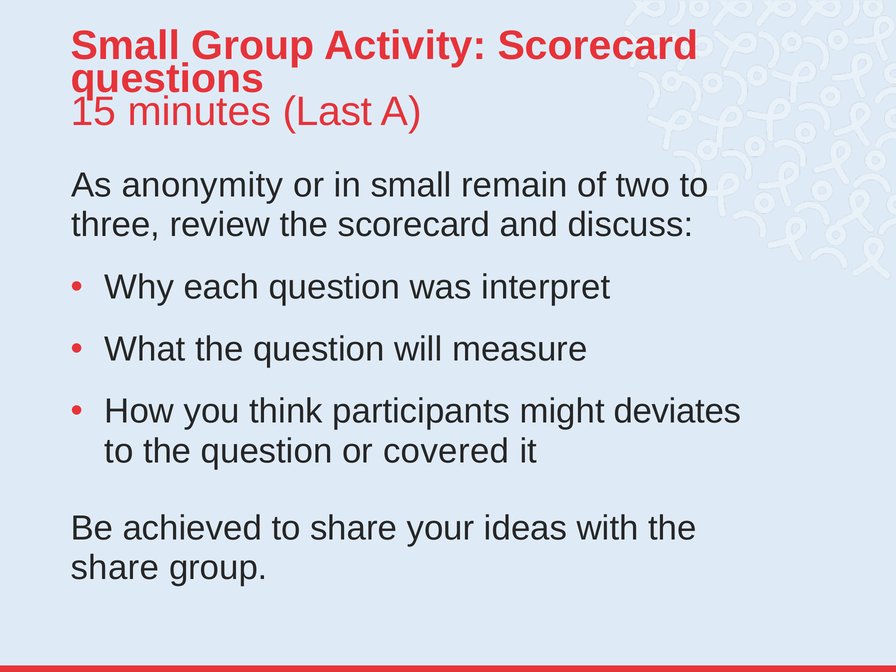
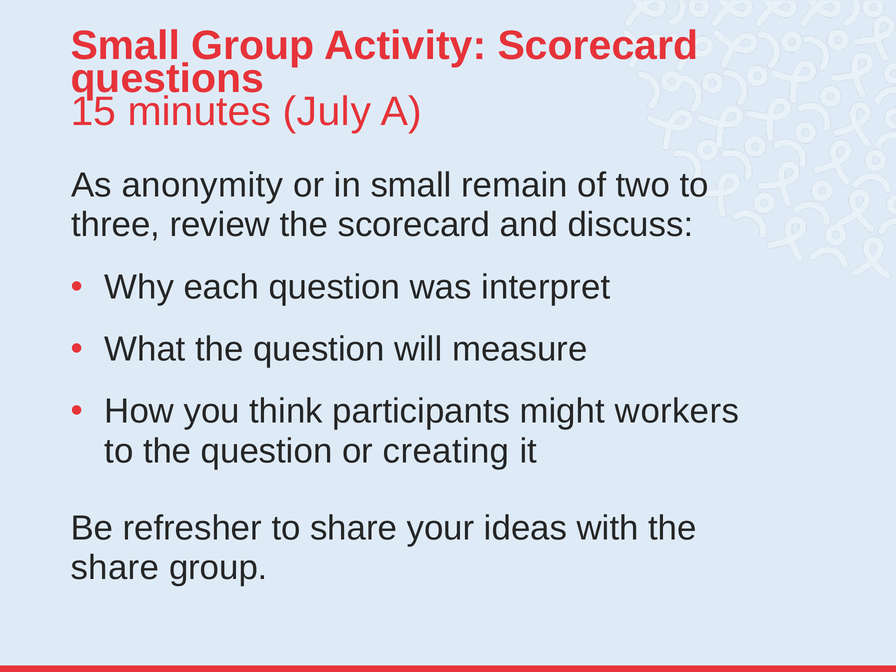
Last: Last -> July
deviates: deviates -> workers
covered: covered -> creating
achieved: achieved -> refresher
